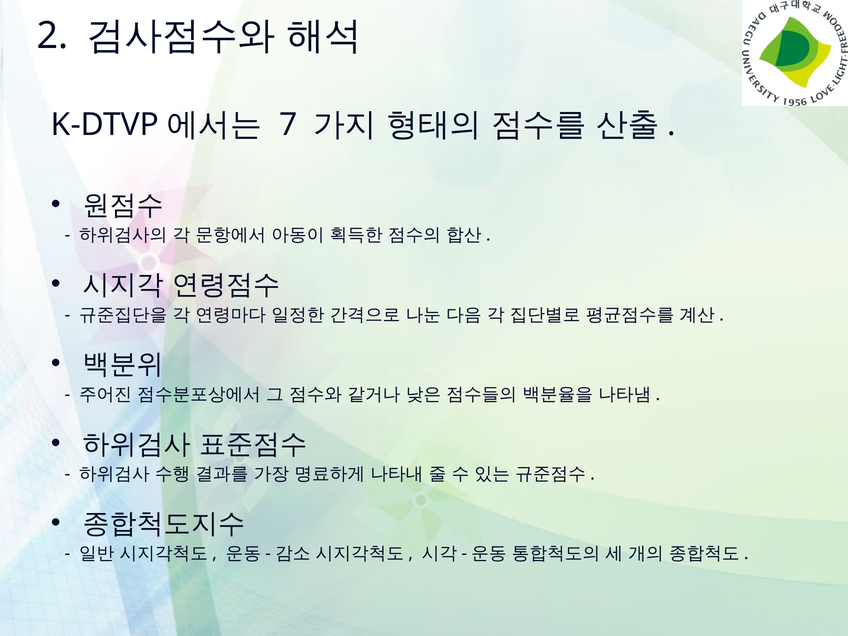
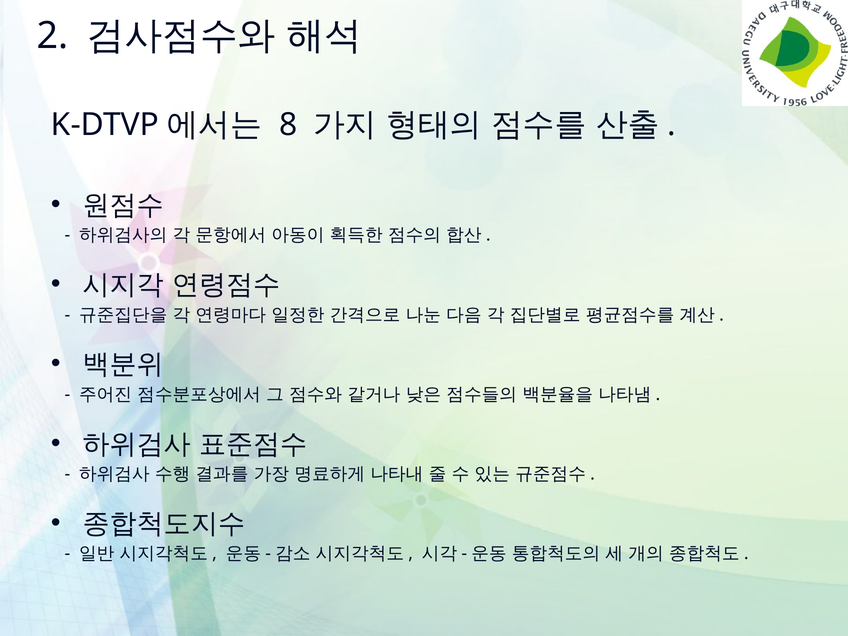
7: 7 -> 8
